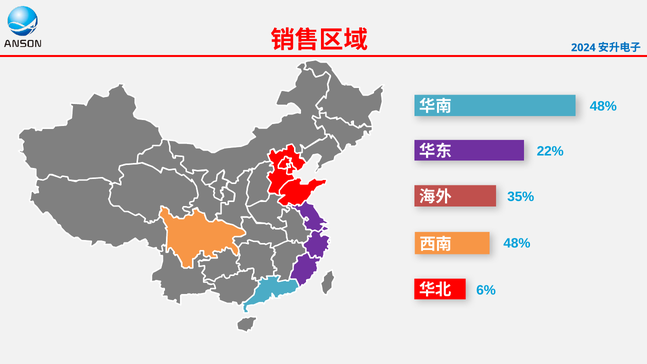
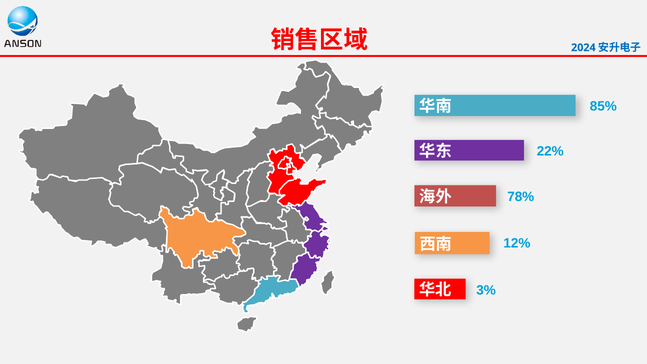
48% at (603, 106): 48% -> 85%
35%: 35% -> 78%
48% at (517, 243): 48% -> 12%
6%: 6% -> 3%
